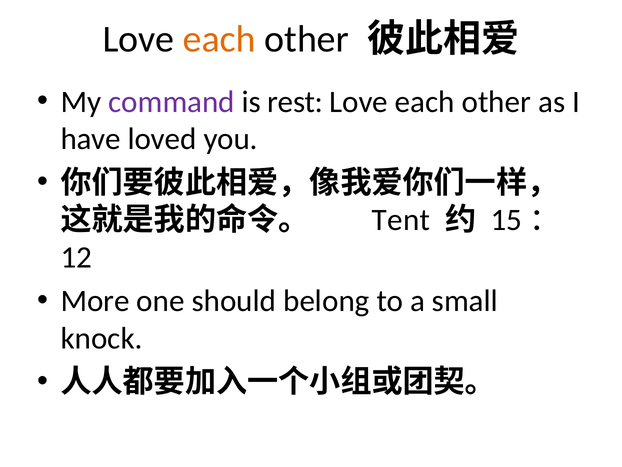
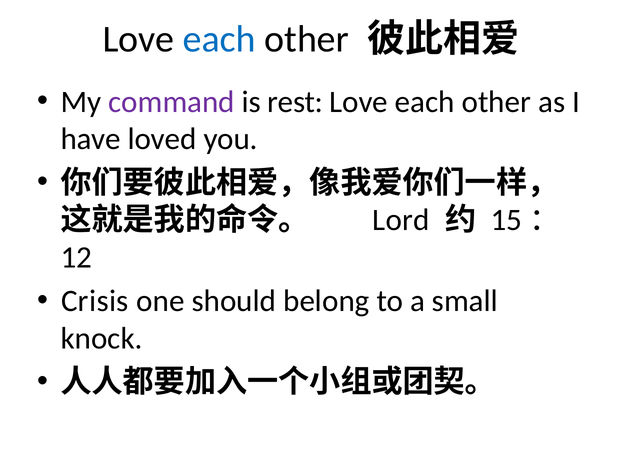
each at (219, 39) colour: orange -> blue
Tent: Tent -> Lord
More: More -> Crisis
